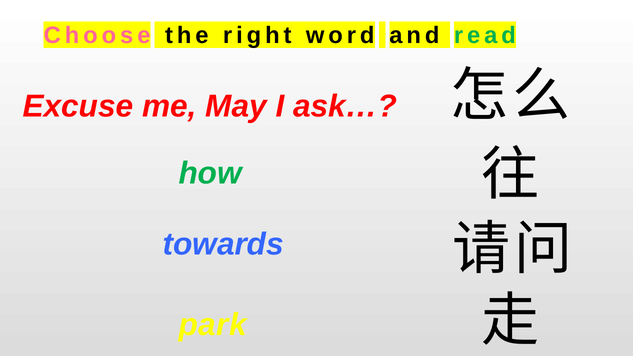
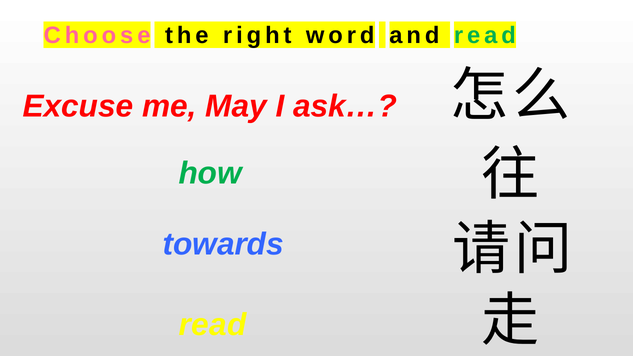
park at (213, 325): park -> read
